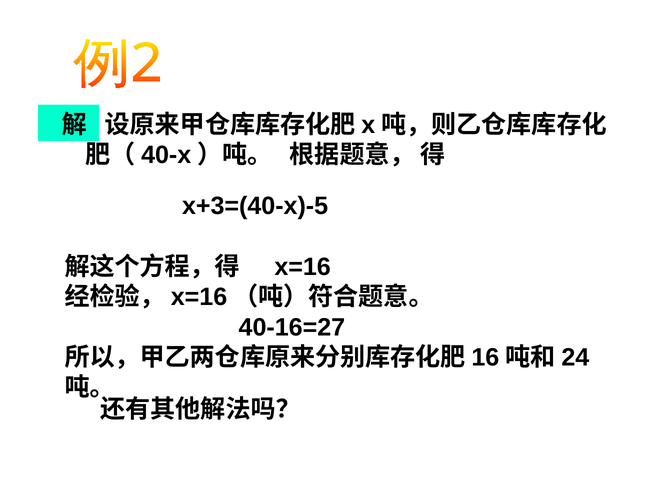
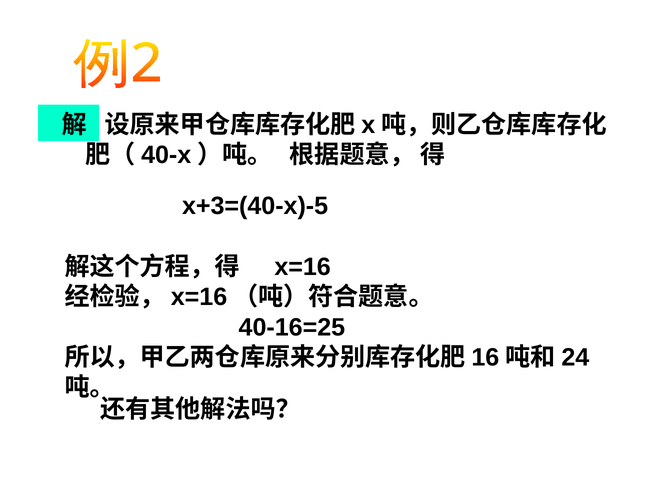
40-16=27: 40-16=27 -> 40-16=25
